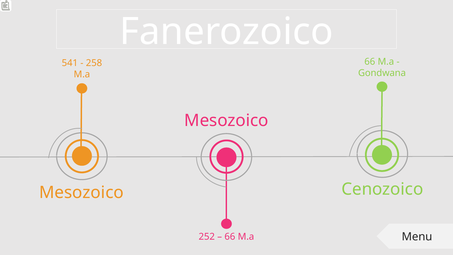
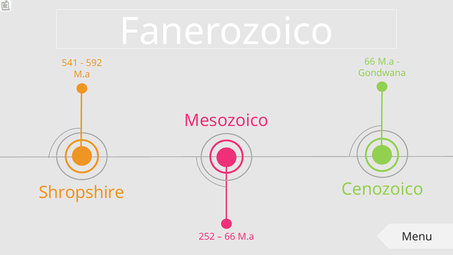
258: 258 -> 592
Mesozoico at (81, 193): Mesozoico -> Shropshire
